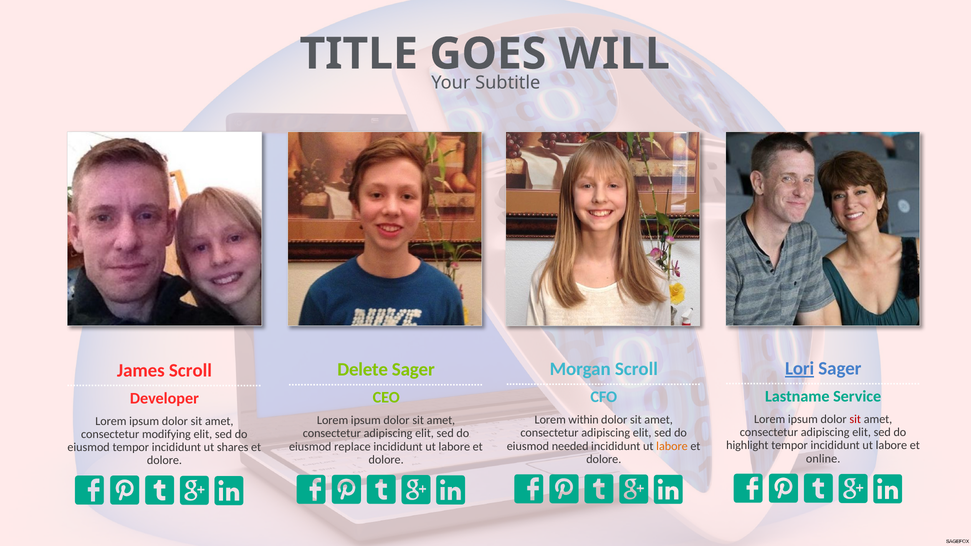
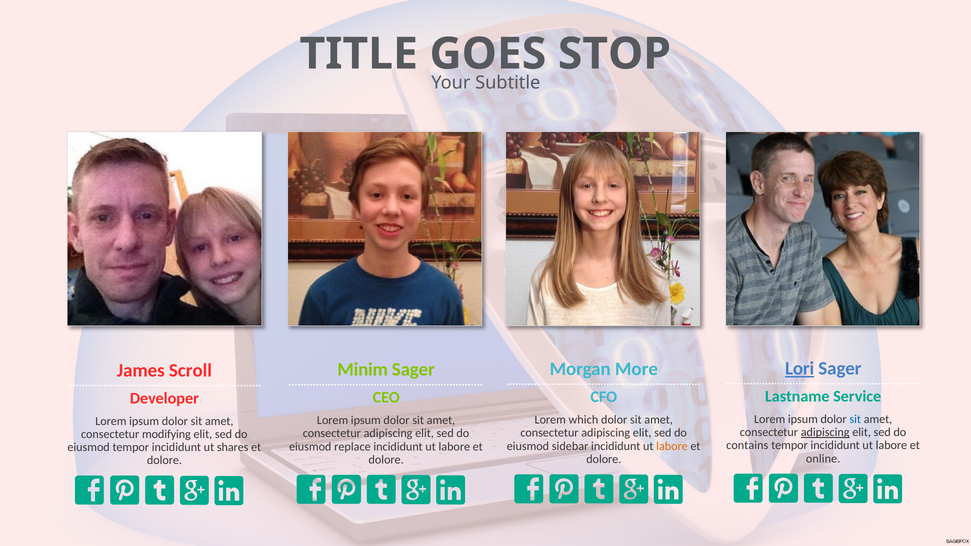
WILL: WILL -> STOP
Morgan Scroll: Scroll -> More
Delete: Delete -> Minim
sit at (855, 419) colour: red -> blue
within: within -> which
adipiscing at (825, 433) underline: none -> present
highlight: highlight -> contains
needed: needed -> sidebar
